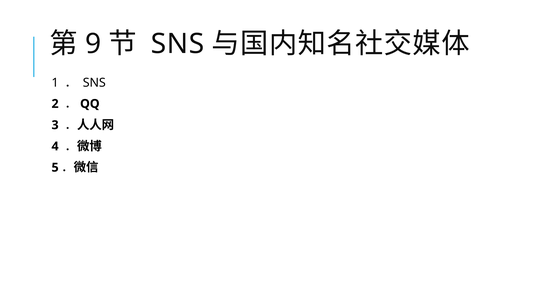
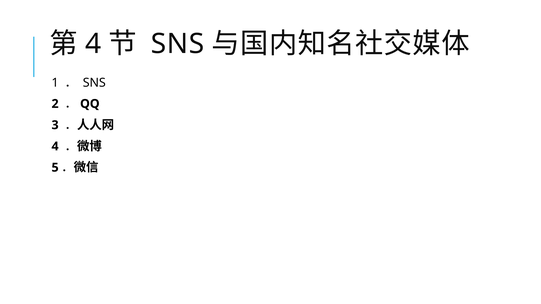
9 at (93, 44): 9 -> 4
